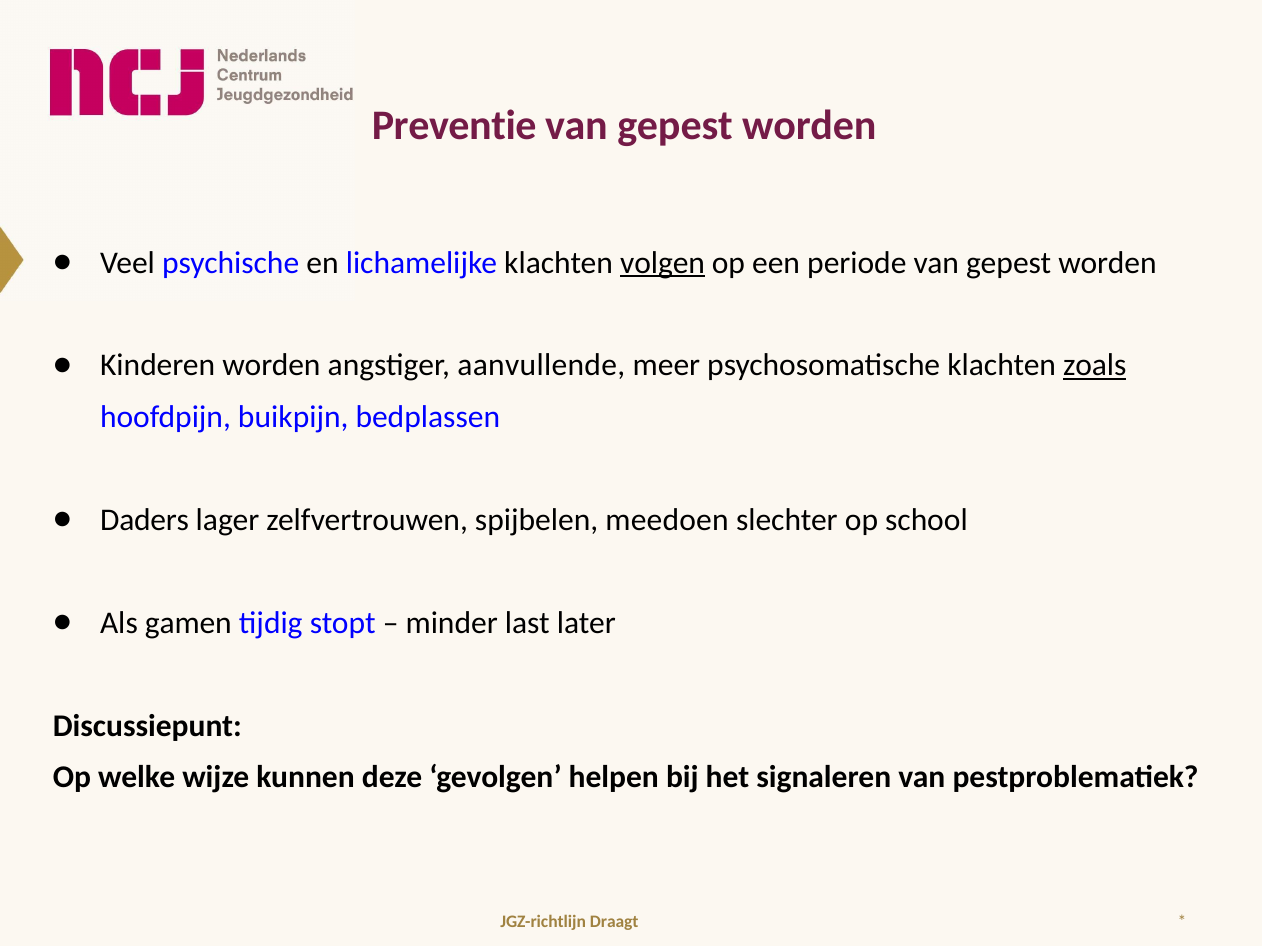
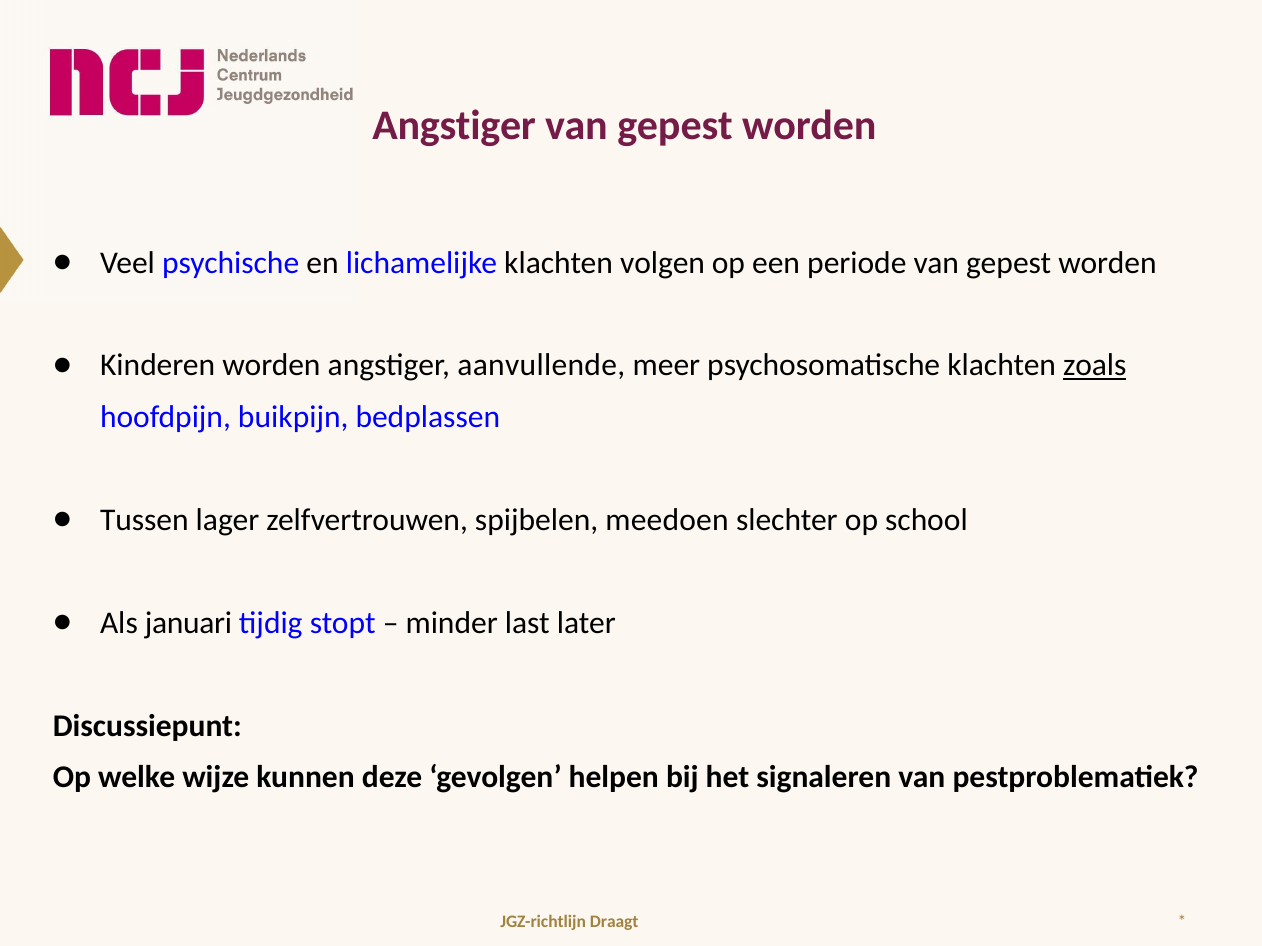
Preventie at (454, 126): Preventie -> Angstiger
volgen underline: present -> none
Daders: Daders -> Tussen
gamen: gamen -> januari
